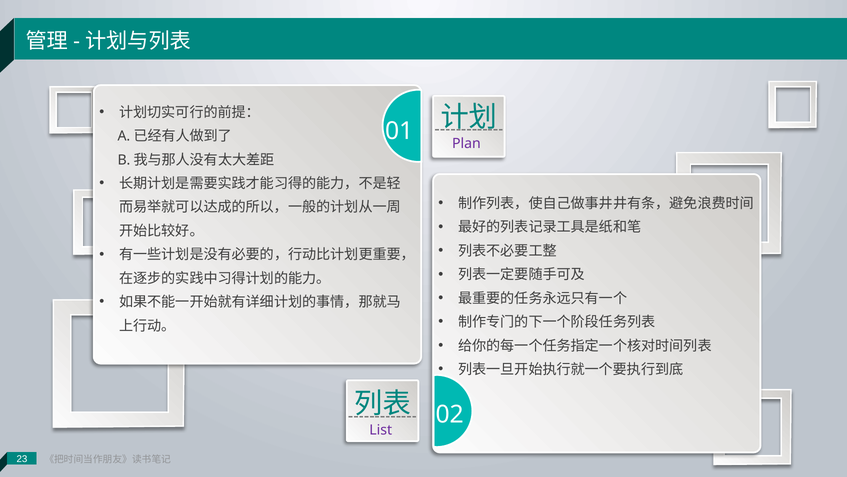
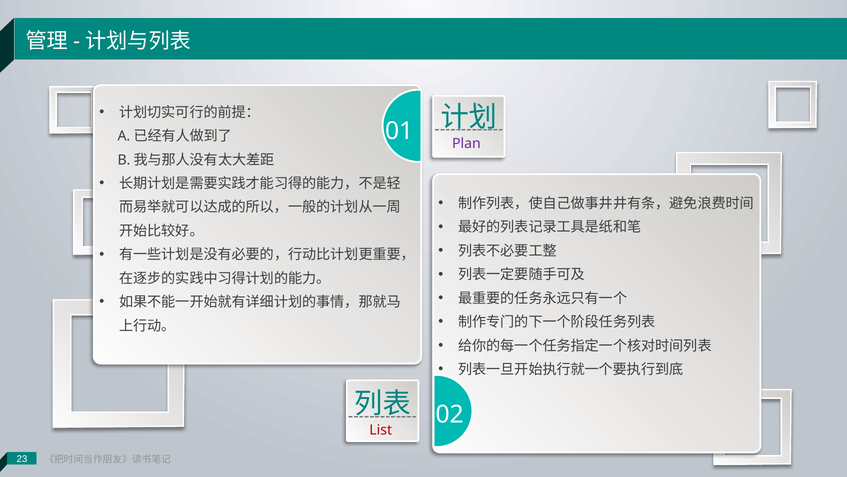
List colour: purple -> red
